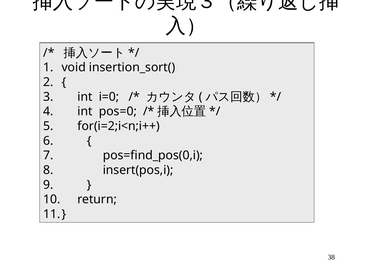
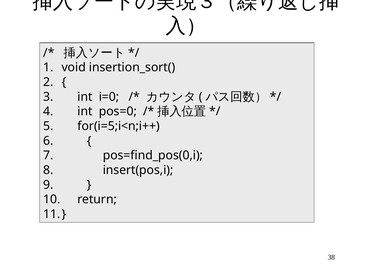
for(i=2;i<n;i++: for(i=2;i<n;i++ -> for(i=5;i<n;i++
